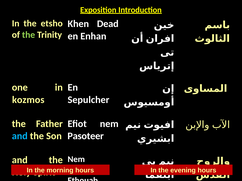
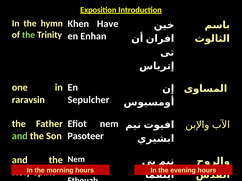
etsho: etsho -> hymn
Dead: Dead -> Have
kozmos: kozmos -> raravsin
and at (20, 136) colour: light blue -> light green
